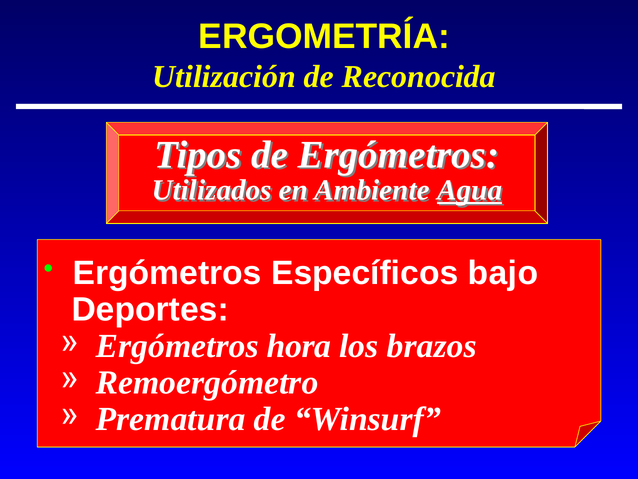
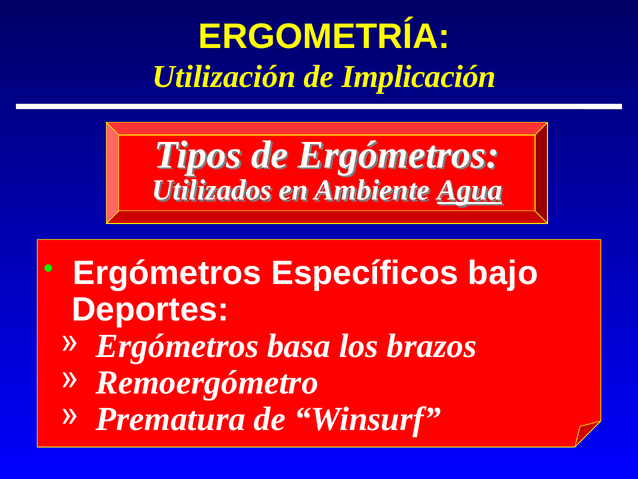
Reconocida: Reconocida -> Implicación
hora: hora -> basa
